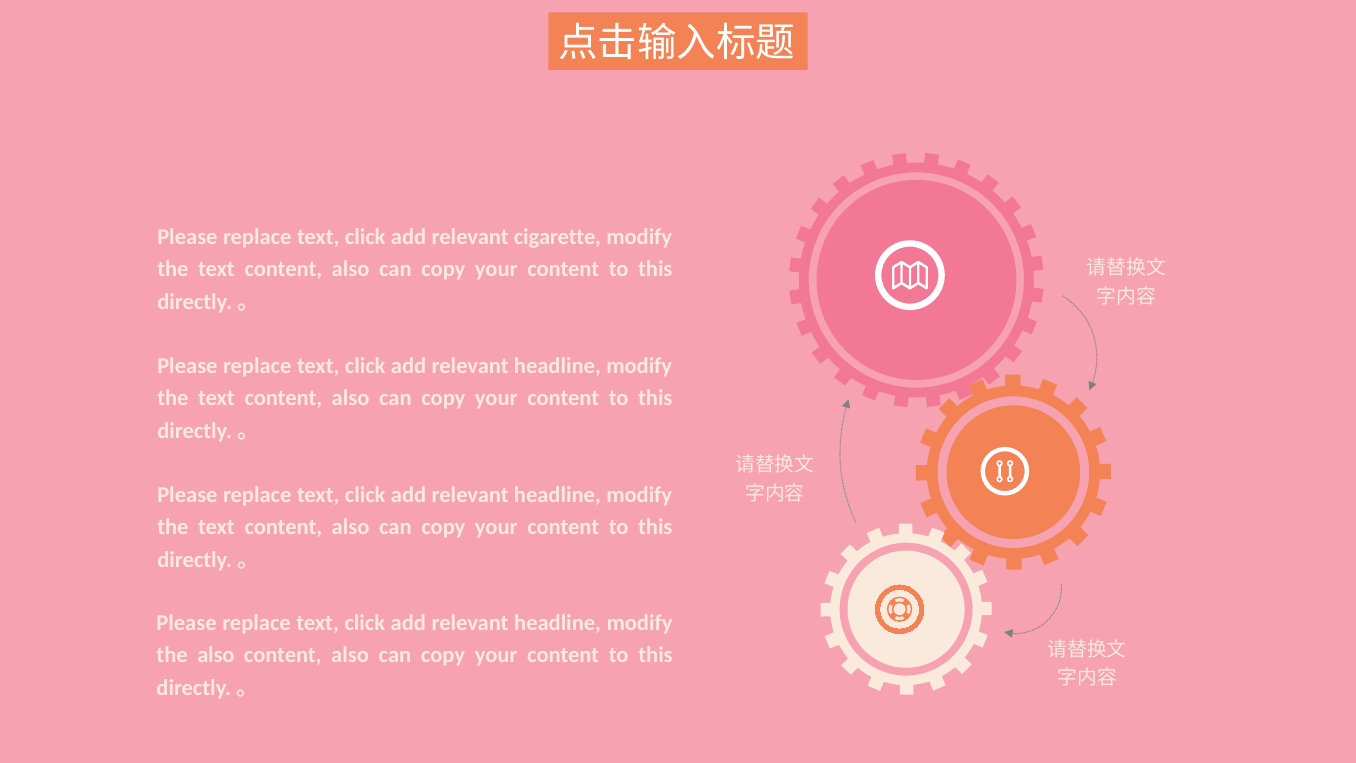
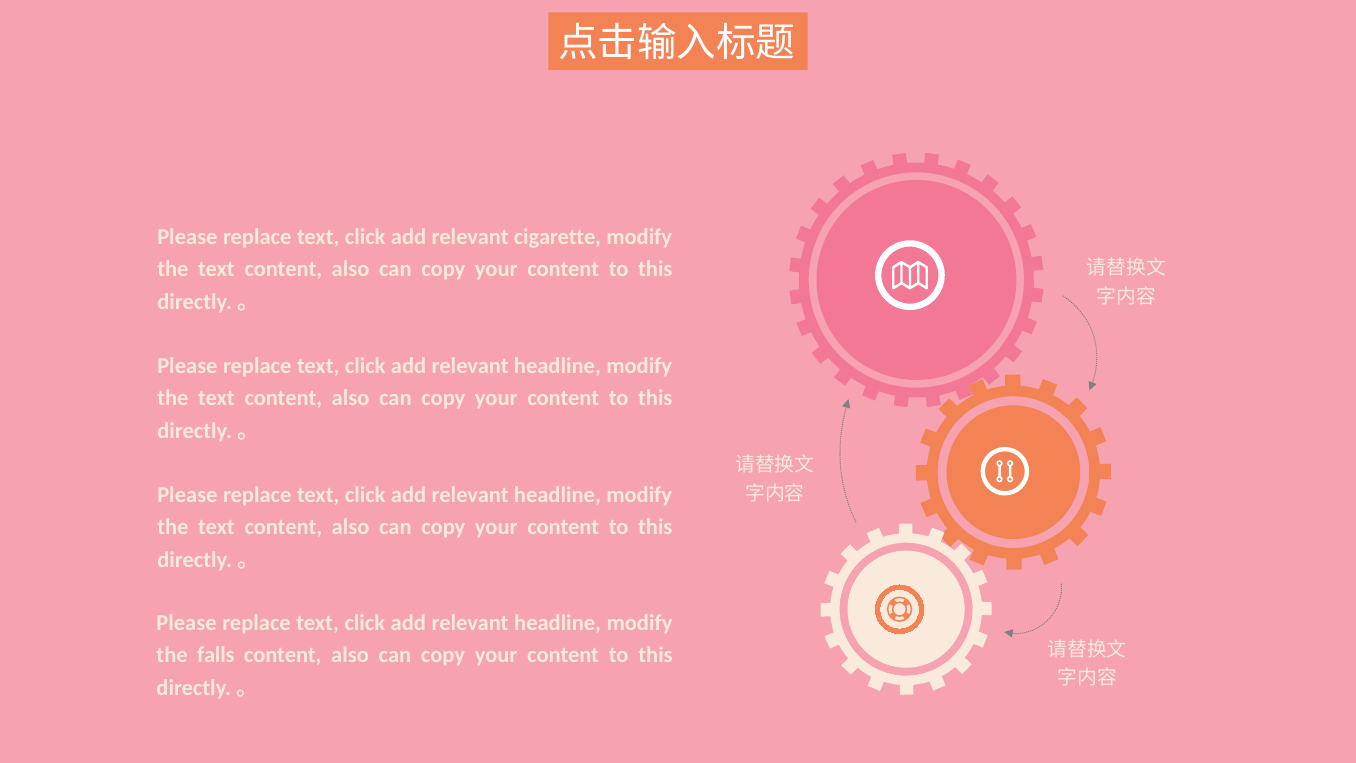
the also: also -> falls
